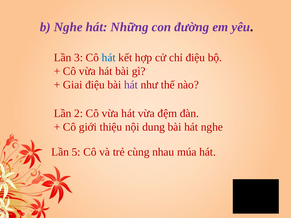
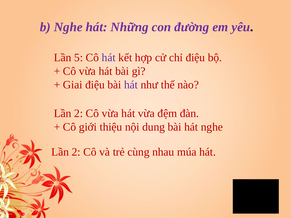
3: 3 -> 5
hát at (109, 58) colour: blue -> purple
5 at (76, 152): 5 -> 2
